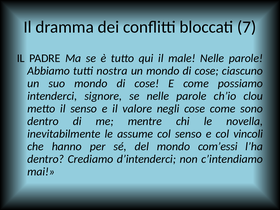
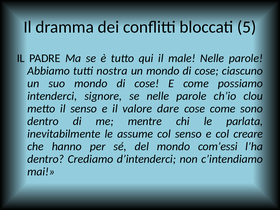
7: 7 -> 5
negli: negli -> dare
novella: novella -> parlata
vincoli: vincoli -> creare
